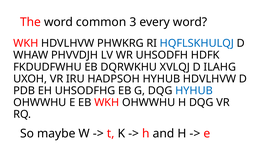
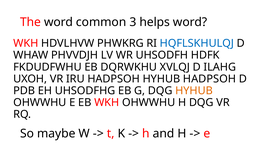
every: every -> helps
HYHUB HDVLHVW: HDVLHVW -> HADPSOH
HYHUB at (194, 91) colour: blue -> orange
